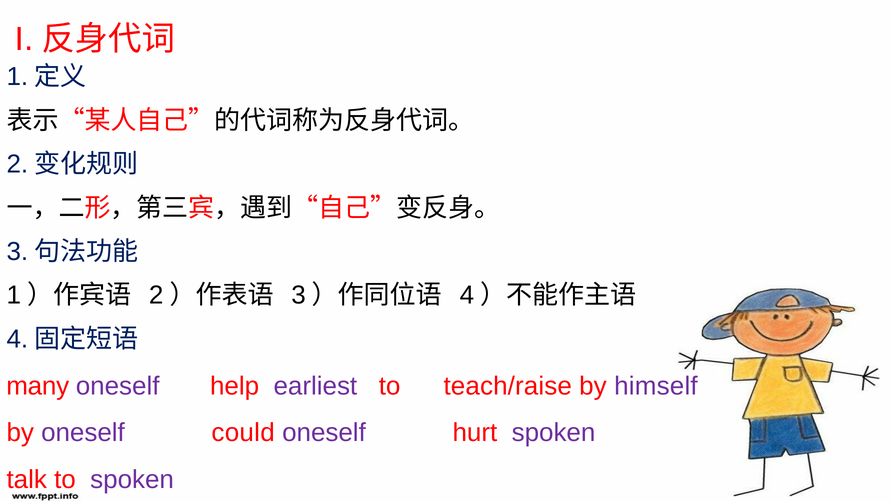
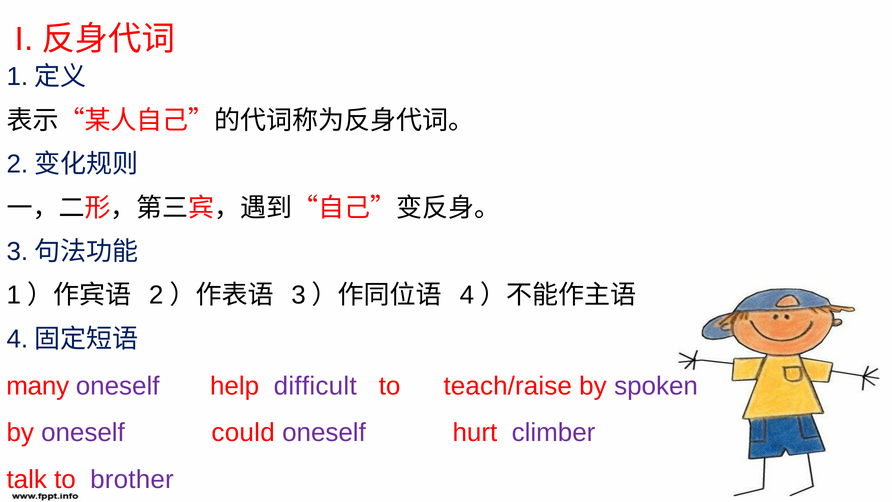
earliest: earliest -> difficult
himself: himself -> spoken
hurt spoken: spoken -> climber
to spoken: spoken -> brother
